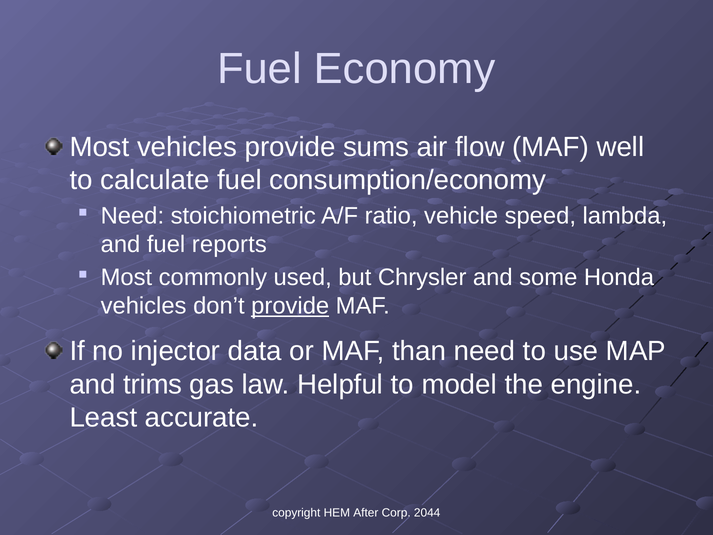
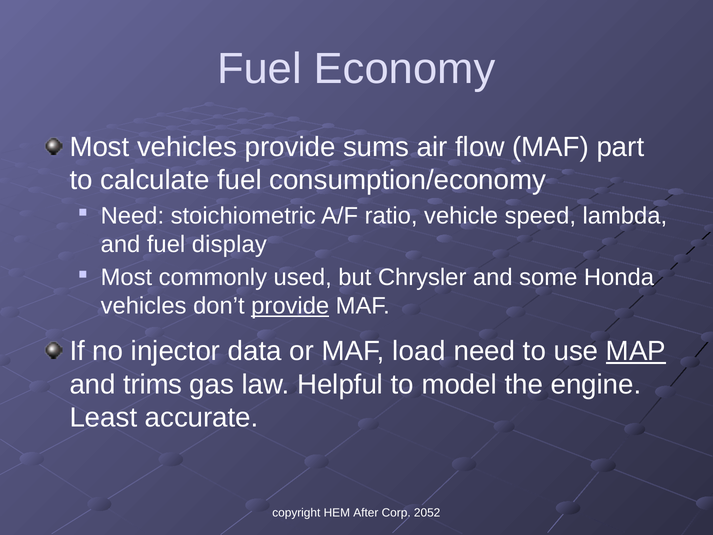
well: well -> part
reports: reports -> display
than: than -> load
MAP underline: none -> present
2044: 2044 -> 2052
